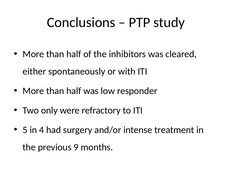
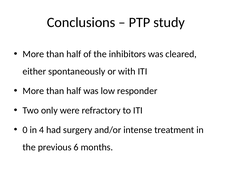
5: 5 -> 0
9: 9 -> 6
